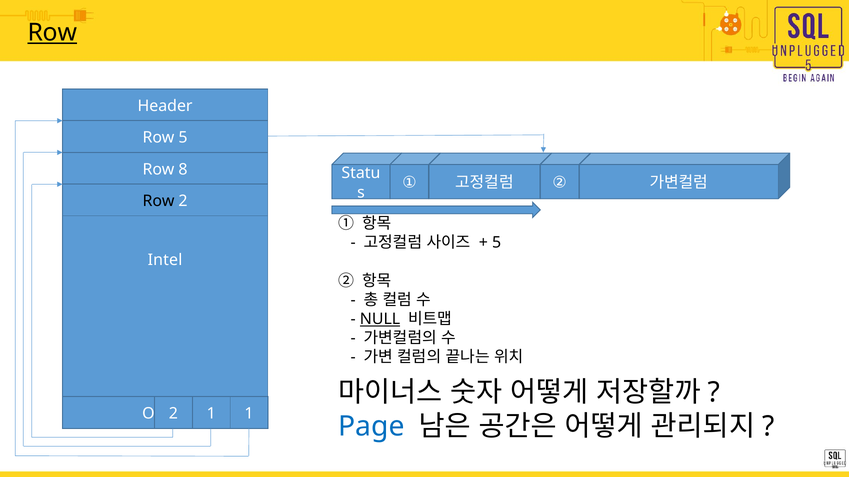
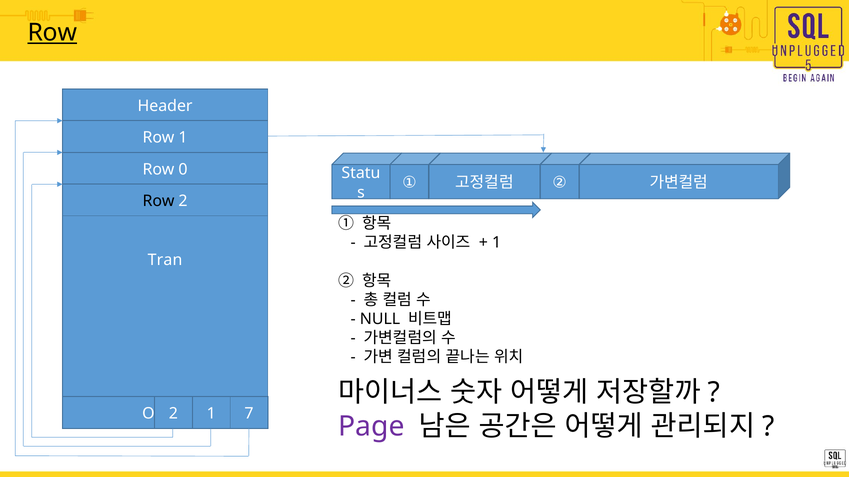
Row 5: 5 -> 1
8: 8 -> 0
5 at (497, 243): 5 -> 1
Intel: Intel -> Tran
NULL underline: present -> none
1 at (249, 414): 1 -> 7
Page colour: blue -> purple
